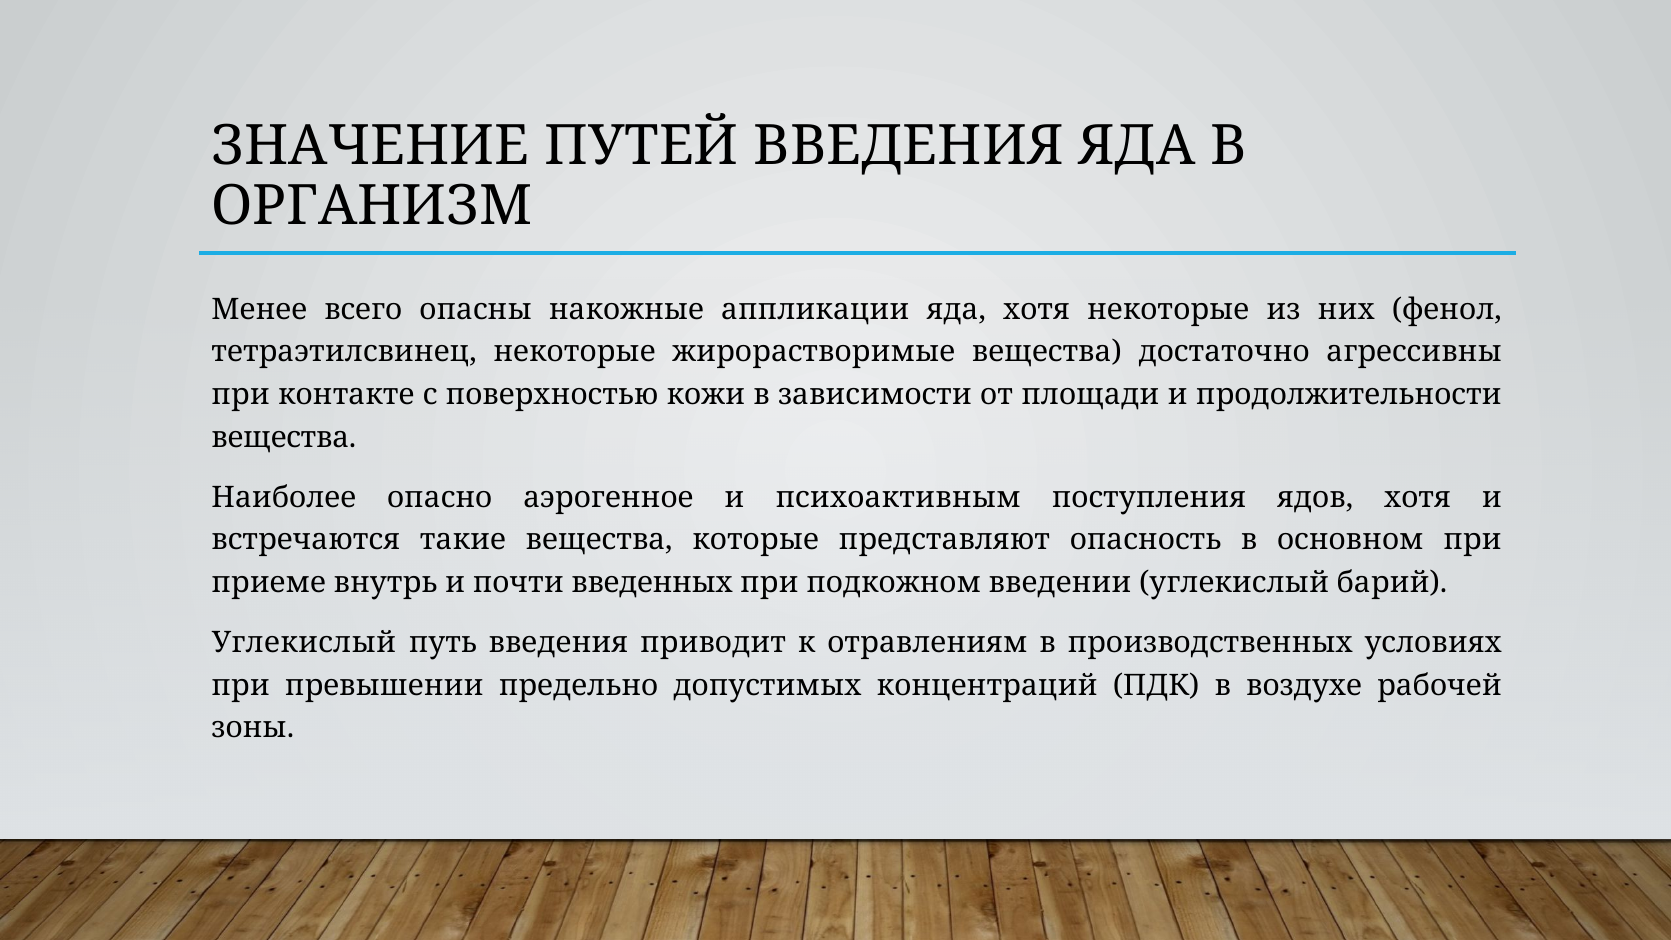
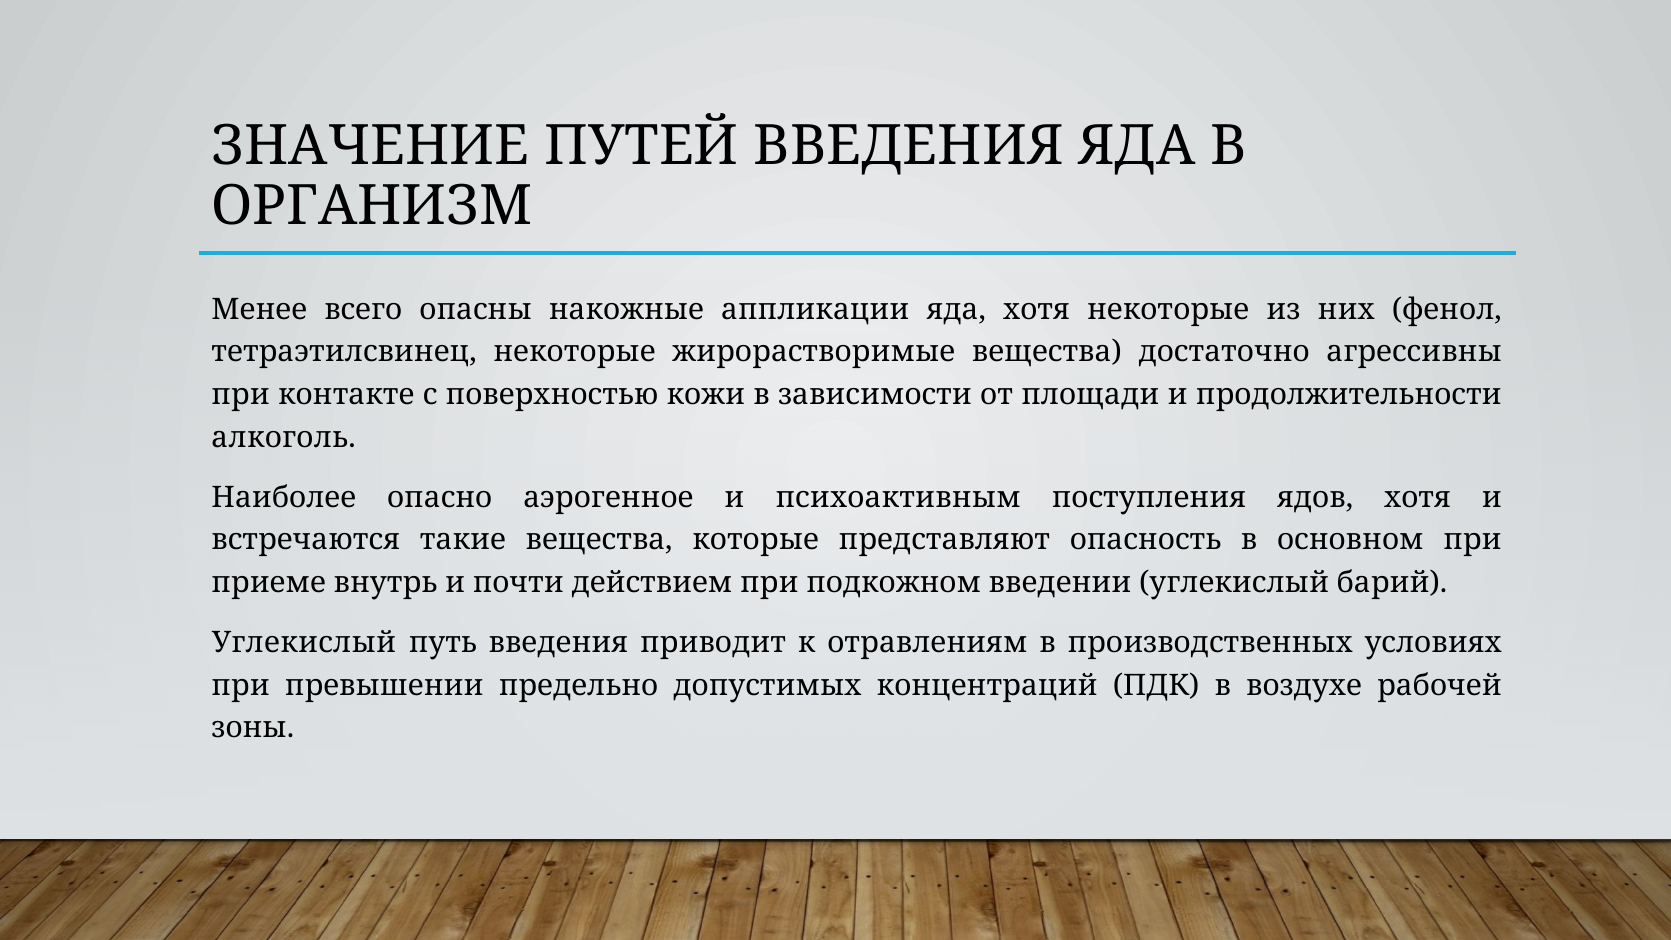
вещества at (284, 437): вещества -> алкоголь
введенных: введенных -> действием
